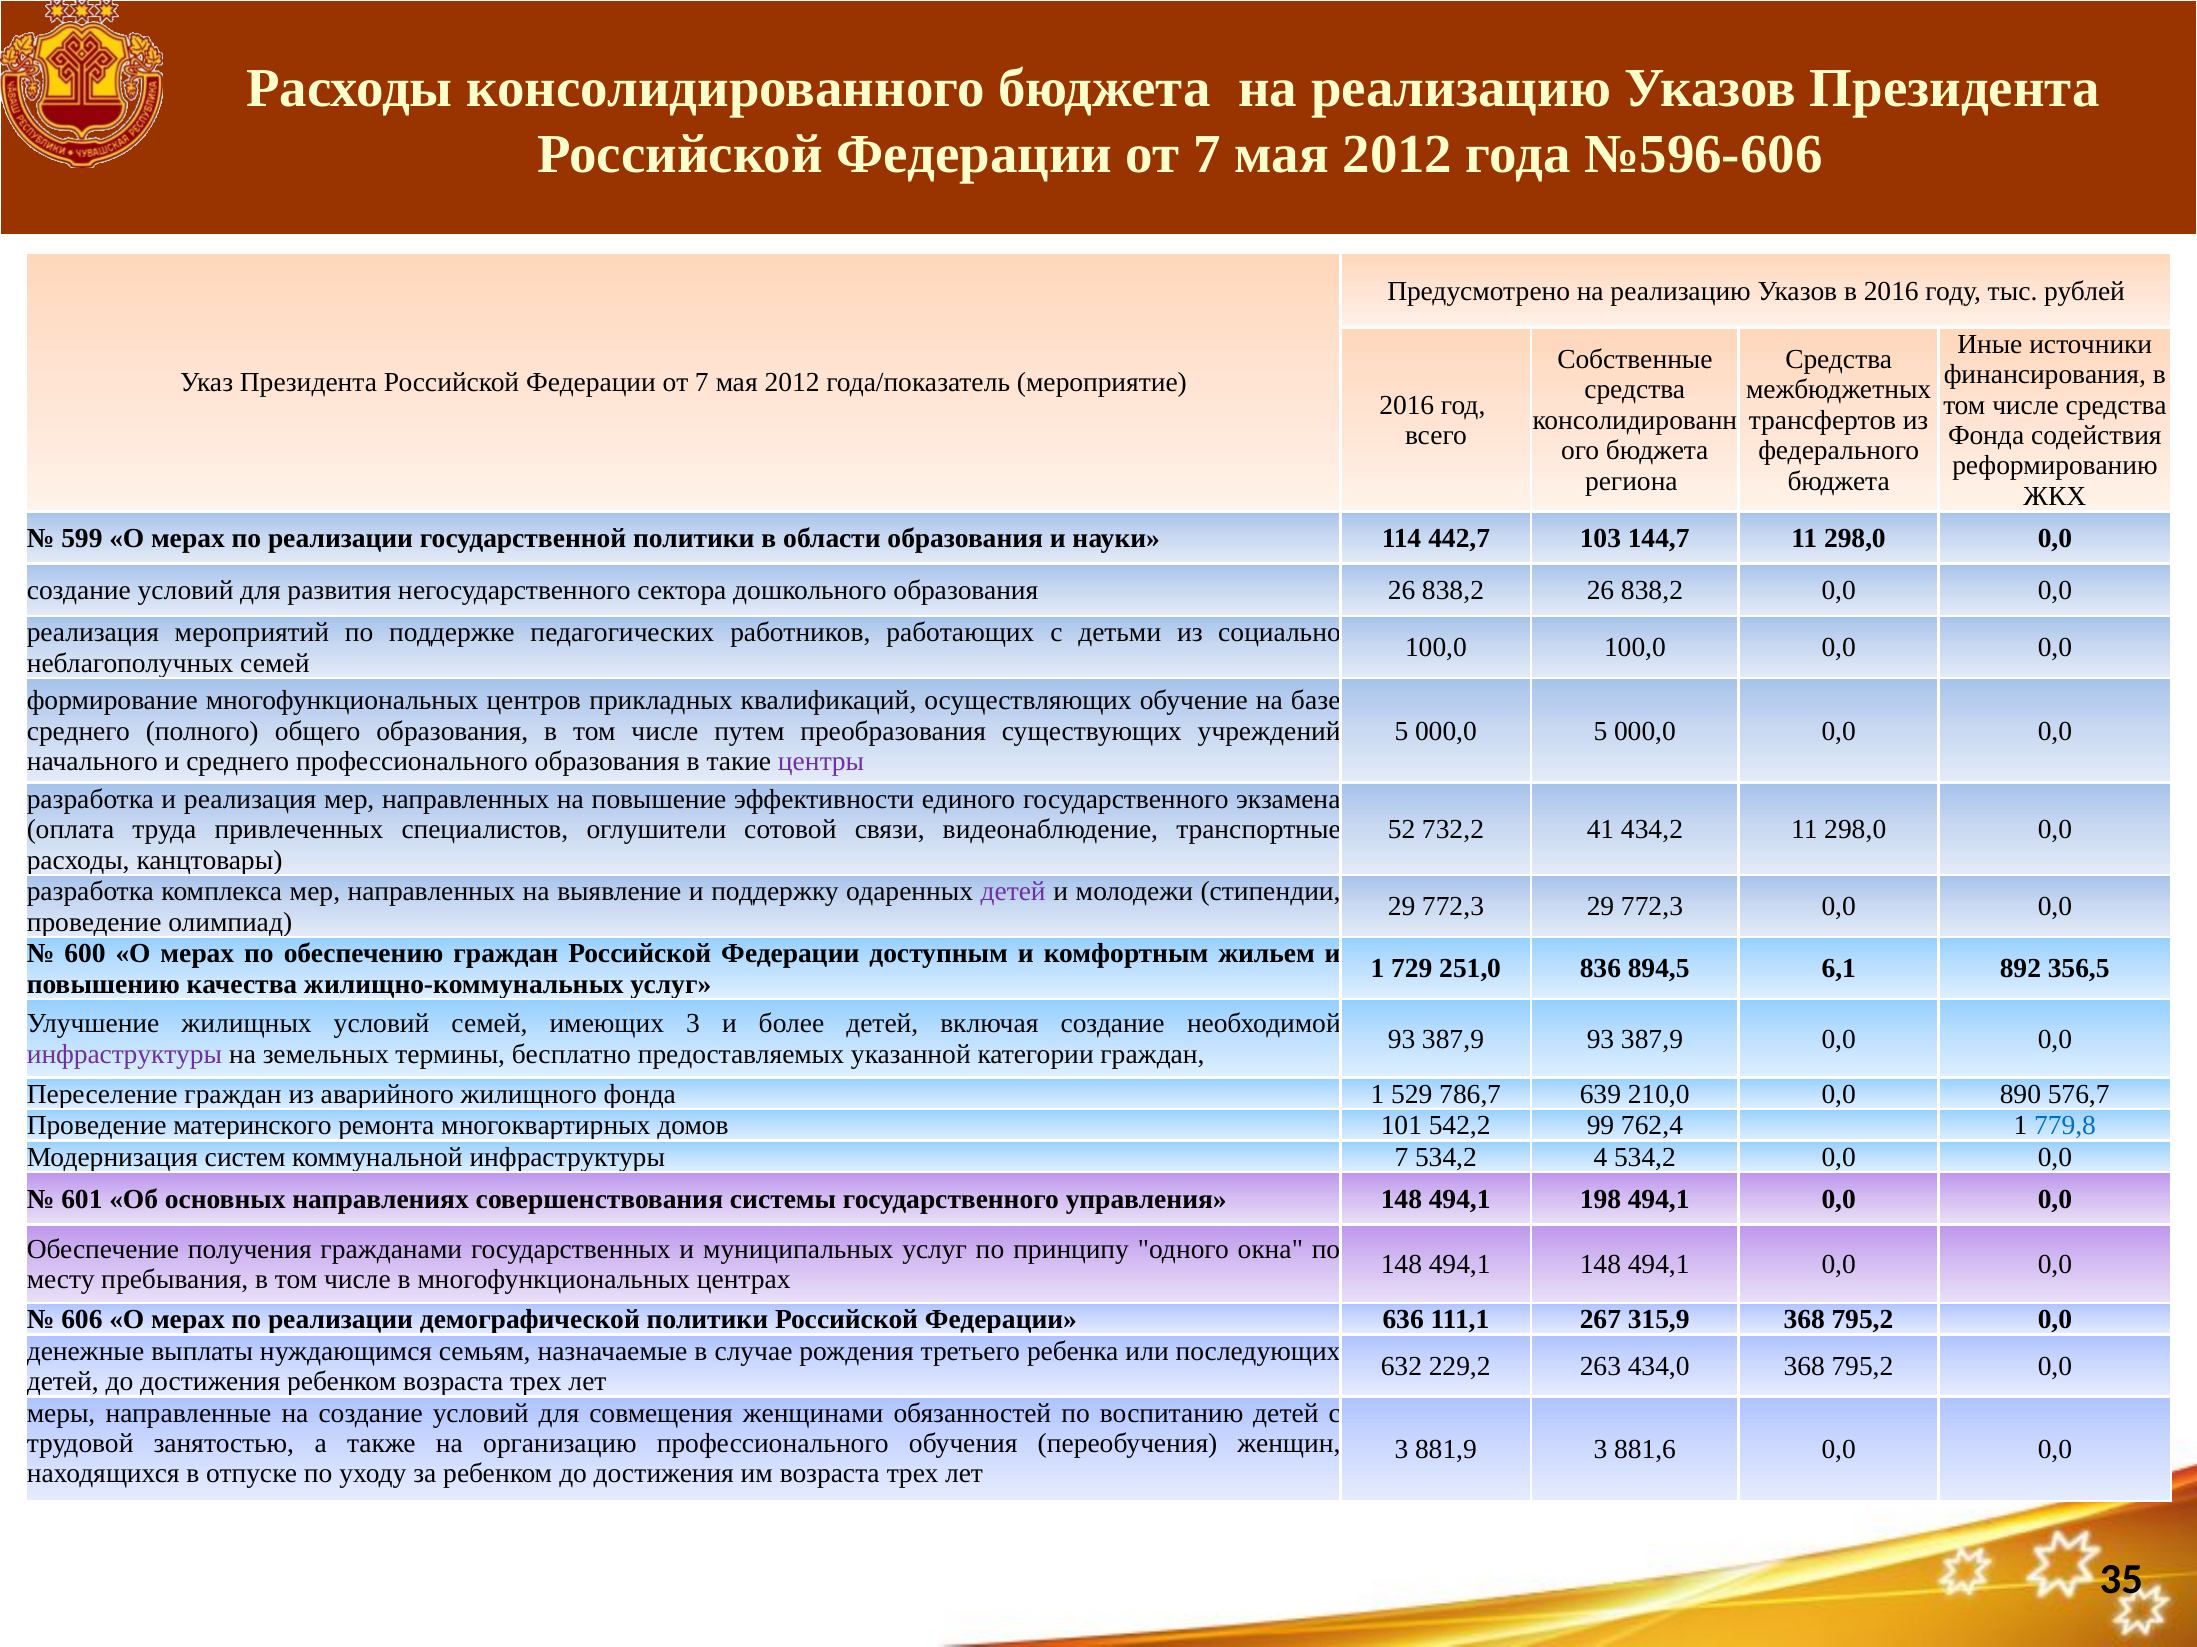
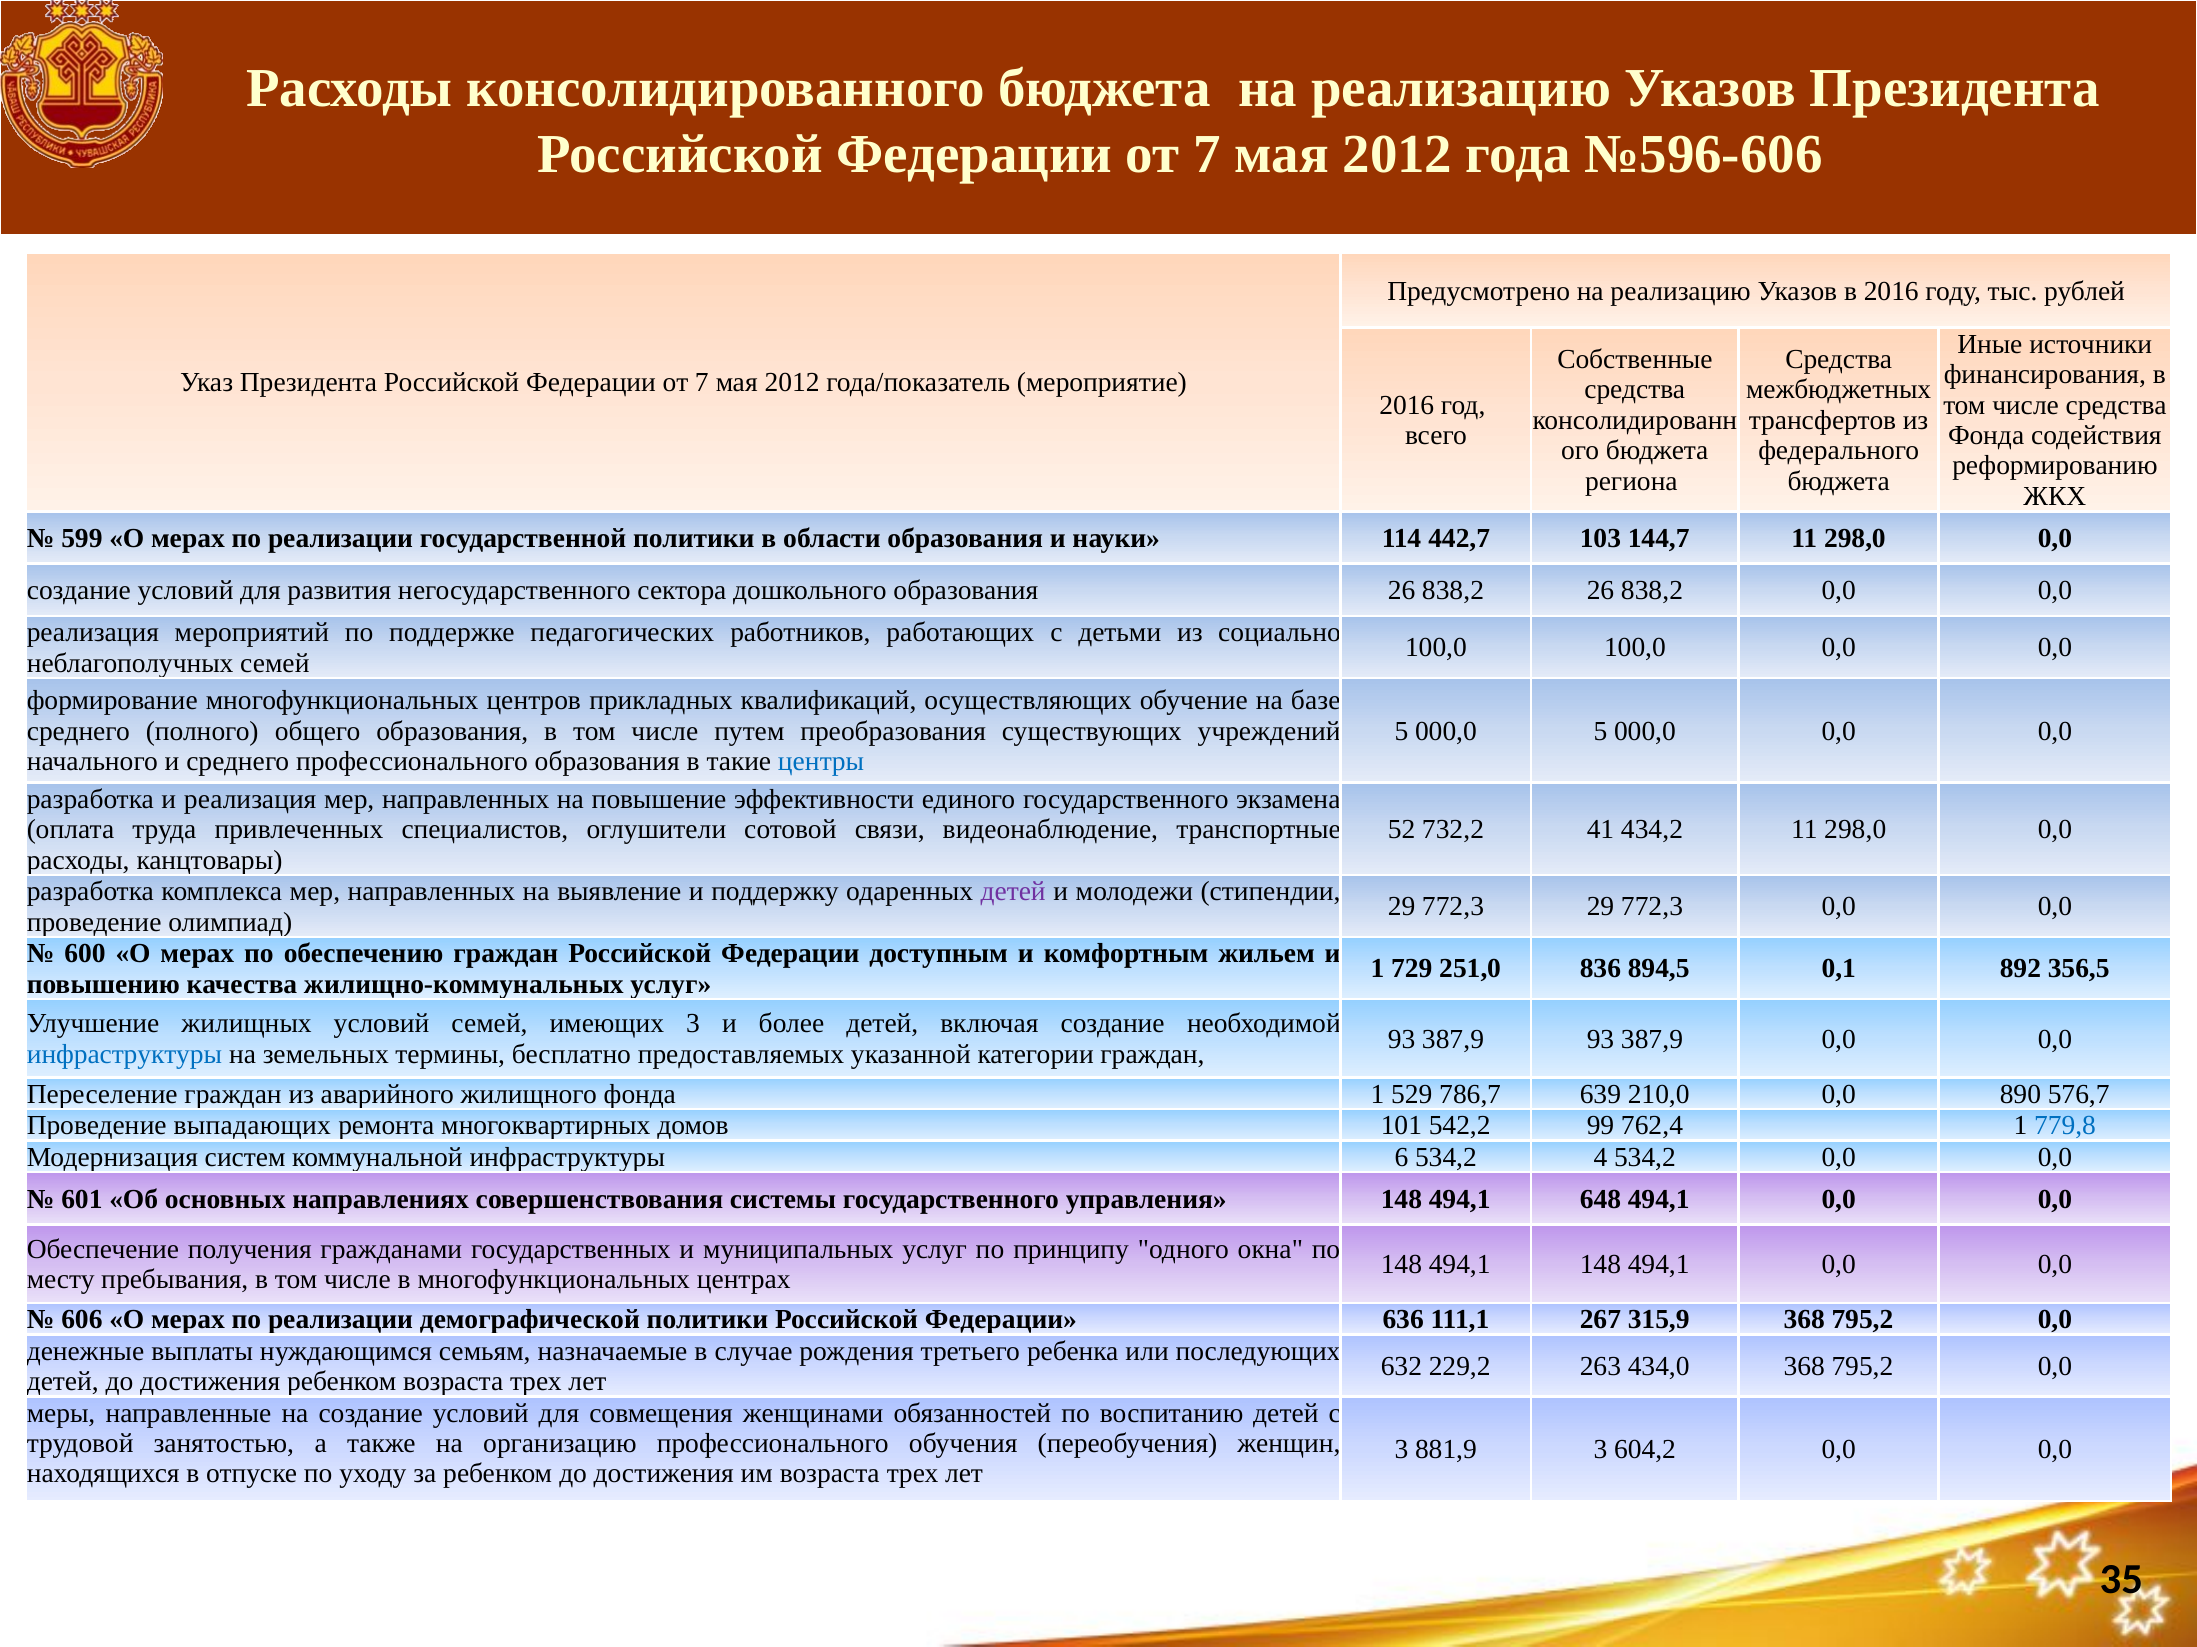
центры colour: purple -> blue
6,1: 6,1 -> 0,1
инфраструктуры at (124, 1055) colour: purple -> blue
материнского: материнского -> выпадающих
инфраструктуры 7: 7 -> 6
198: 198 -> 648
881,6: 881,6 -> 604,2
